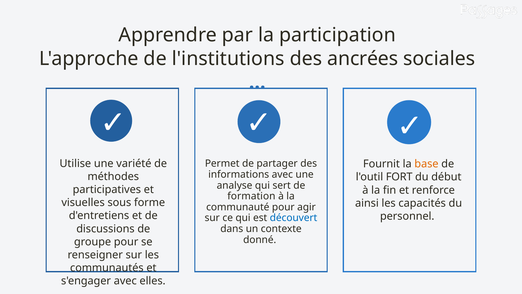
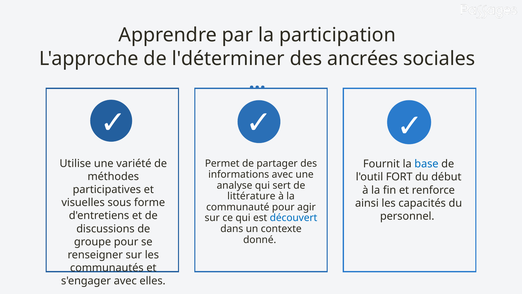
l'institutions: l'institutions -> l'déterminer
base colour: orange -> blue
formation: formation -> littérature
